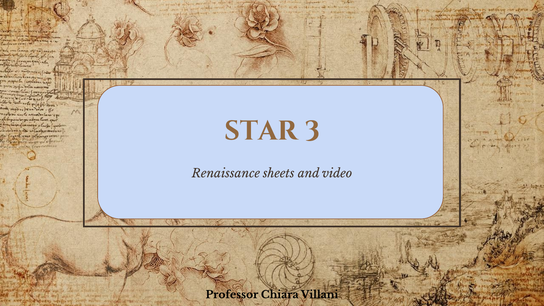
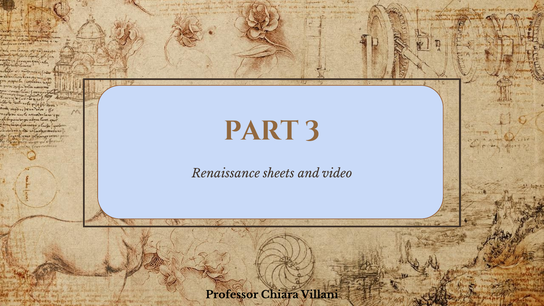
STAR: STAR -> PART
